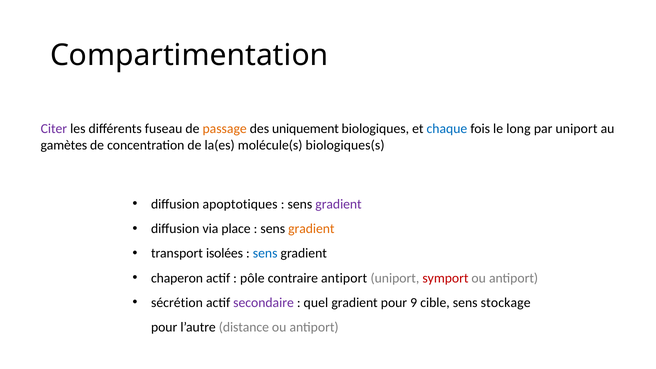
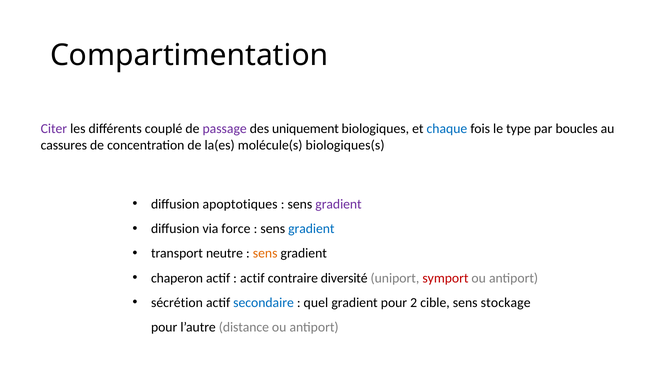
fuseau: fuseau -> couplé
passage colour: orange -> purple
long: long -> type
par uniport: uniport -> boucles
gamètes: gamètes -> cassures
place: place -> force
gradient at (311, 229) colour: orange -> blue
isolées: isolées -> neutre
sens at (265, 253) colour: blue -> orange
pôle at (252, 278): pôle -> actif
contraire antiport: antiport -> diversité
secondaire colour: purple -> blue
9: 9 -> 2
